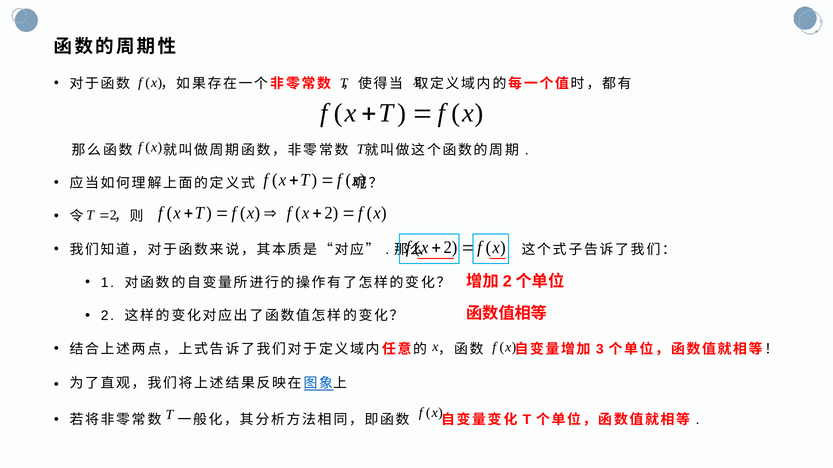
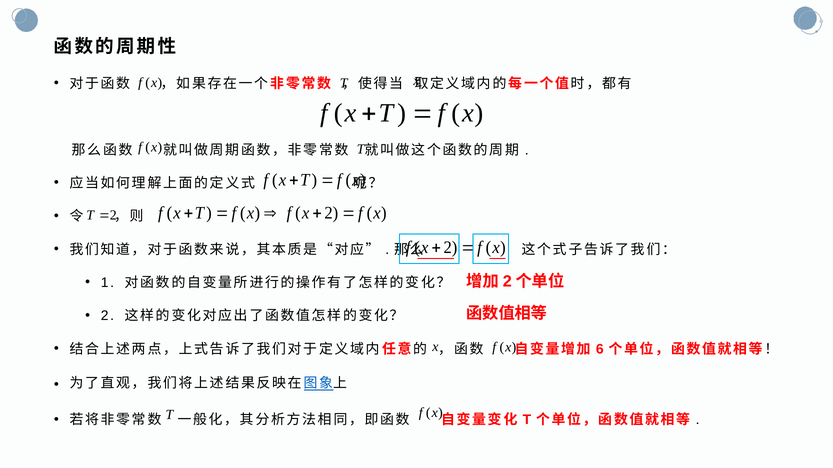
3: 3 -> 6
